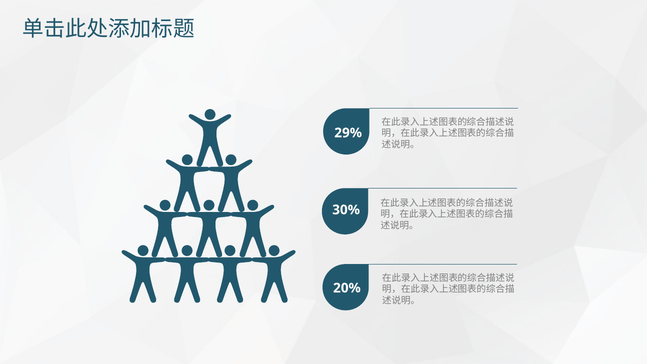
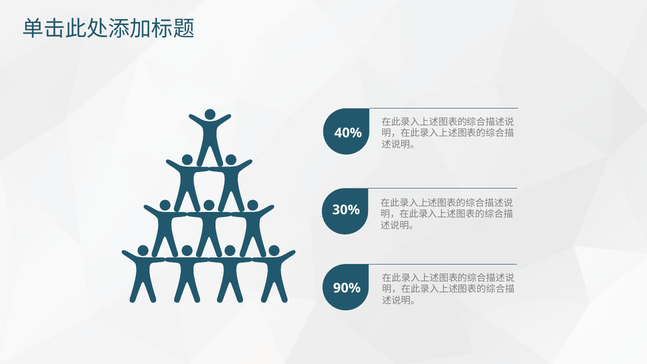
29%: 29% -> 40%
20%: 20% -> 90%
